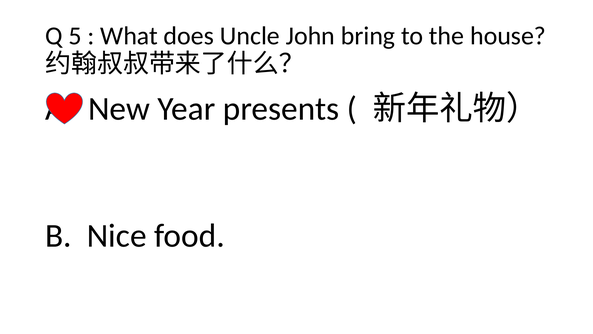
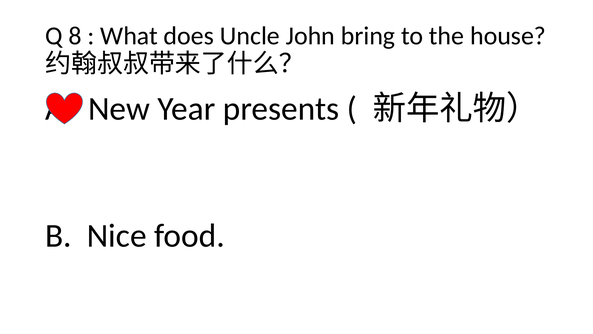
5: 5 -> 8
